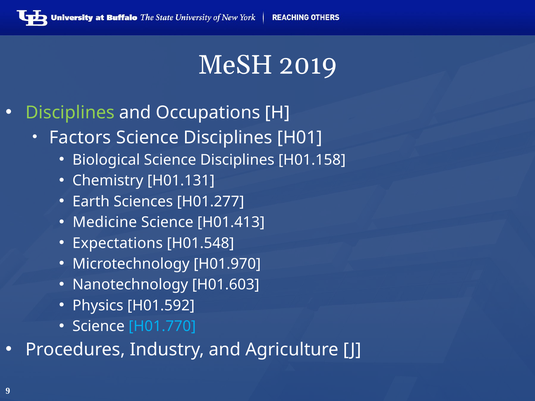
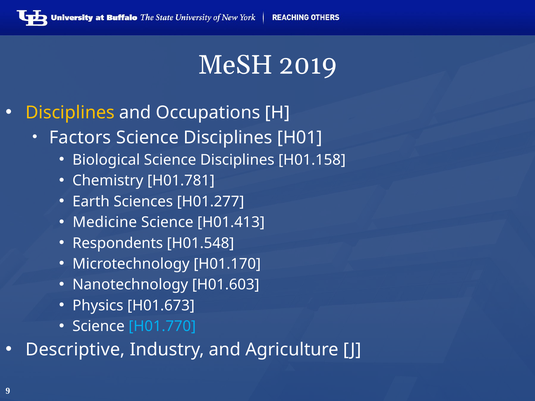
Disciplines at (70, 113) colour: light green -> yellow
H01.131: H01.131 -> H01.781
Expectations: Expectations -> Respondents
H01.970: H01.970 -> H01.170
H01.592: H01.592 -> H01.673
Procedures: Procedures -> Descriptive
